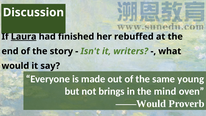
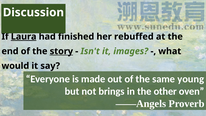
story underline: none -> present
writers: writers -> images
mind: mind -> other
——Would: ——Would -> ——Angels
